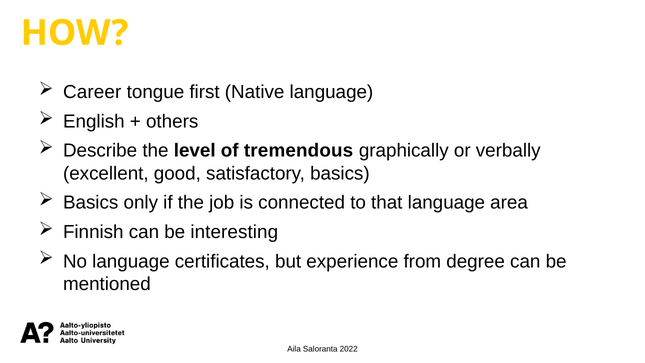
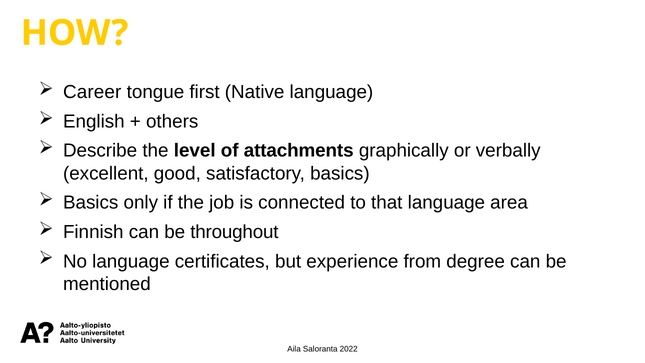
tremendous: tremendous -> attachments
interesting: interesting -> throughout
